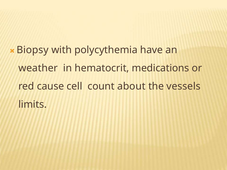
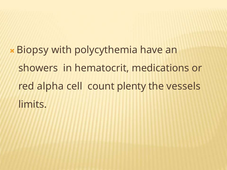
weather: weather -> showers
cause: cause -> alpha
about: about -> plenty
